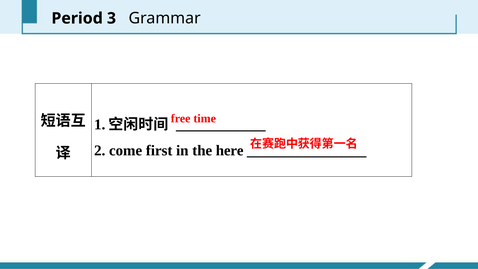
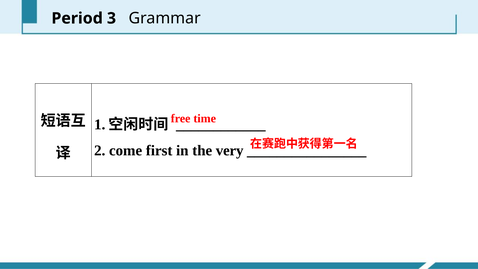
here: here -> very
